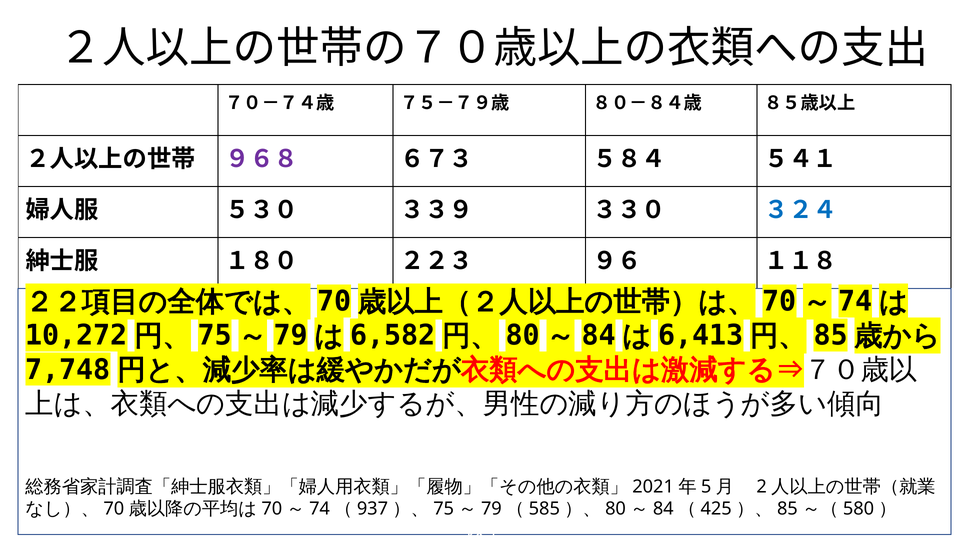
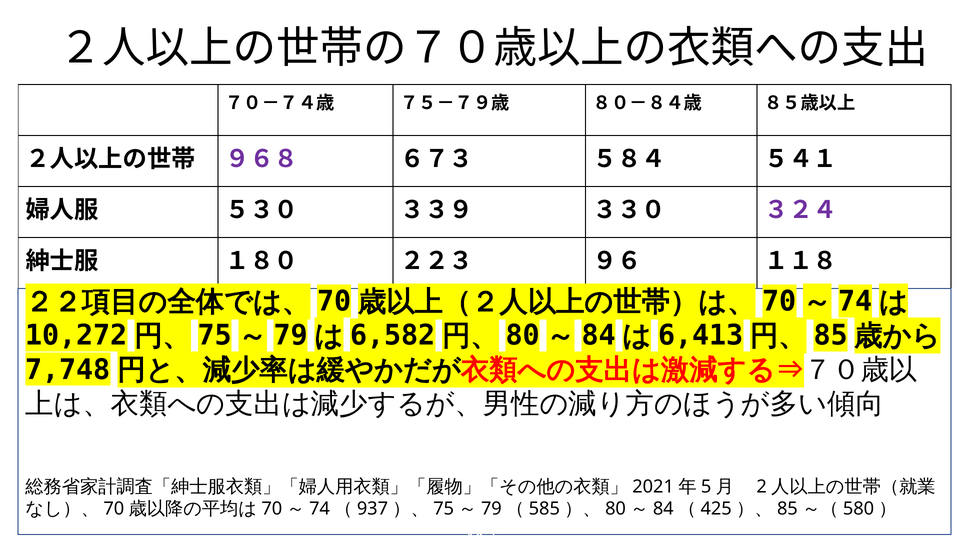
３２４ colour: blue -> purple
